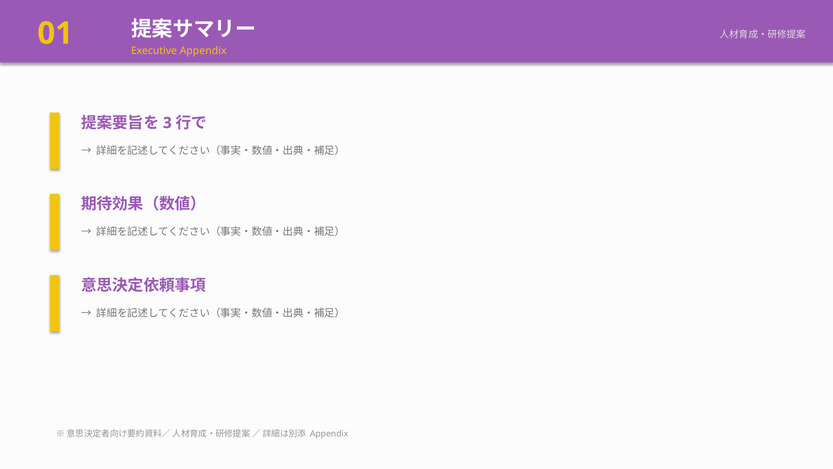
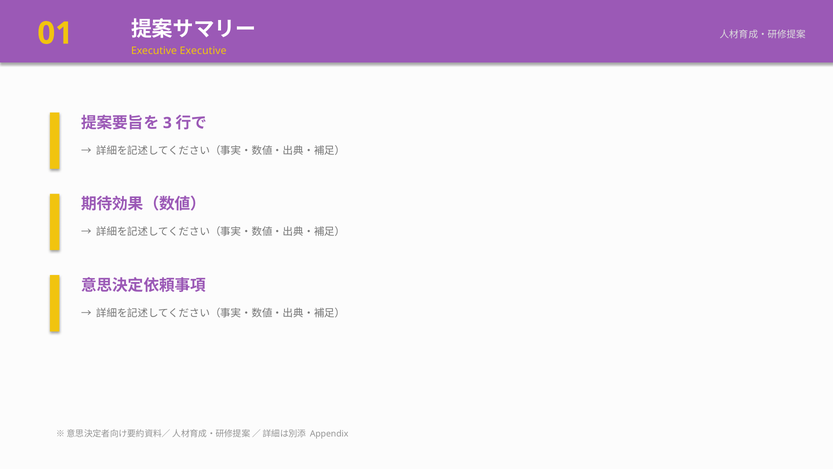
Executive Appendix: Appendix -> Executive
